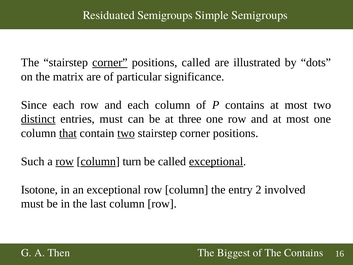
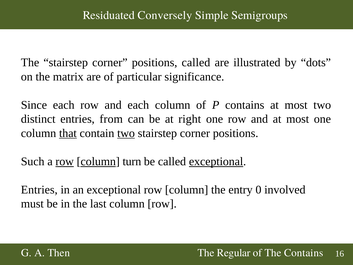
Residuated Semigroups: Semigroups -> Conversely
corner at (110, 62) underline: present -> none
distinct underline: present -> none
entries must: must -> from
three: three -> right
Isotone at (39, 190): Isotone -> Entries
2: 2 -> 0
Biggest: Biggest -> Regular
